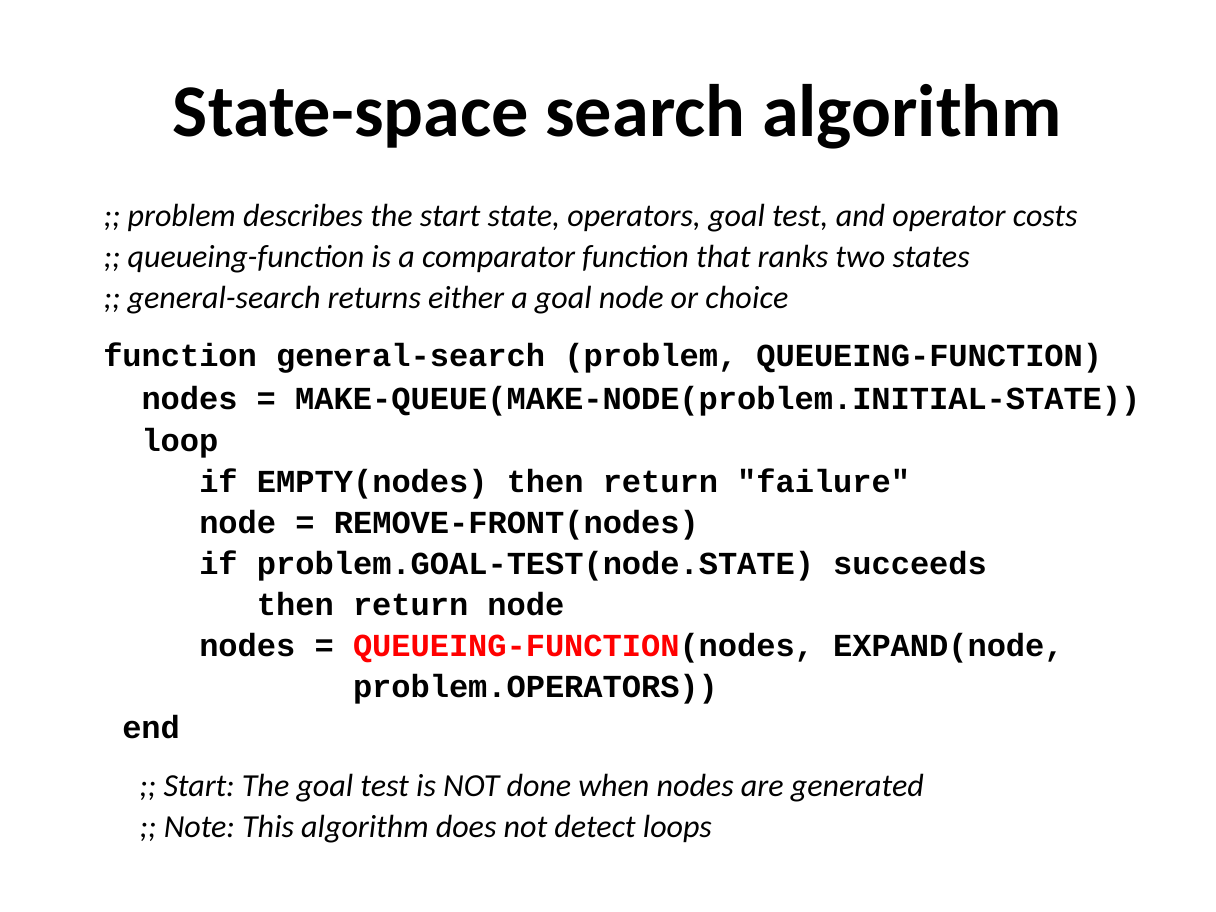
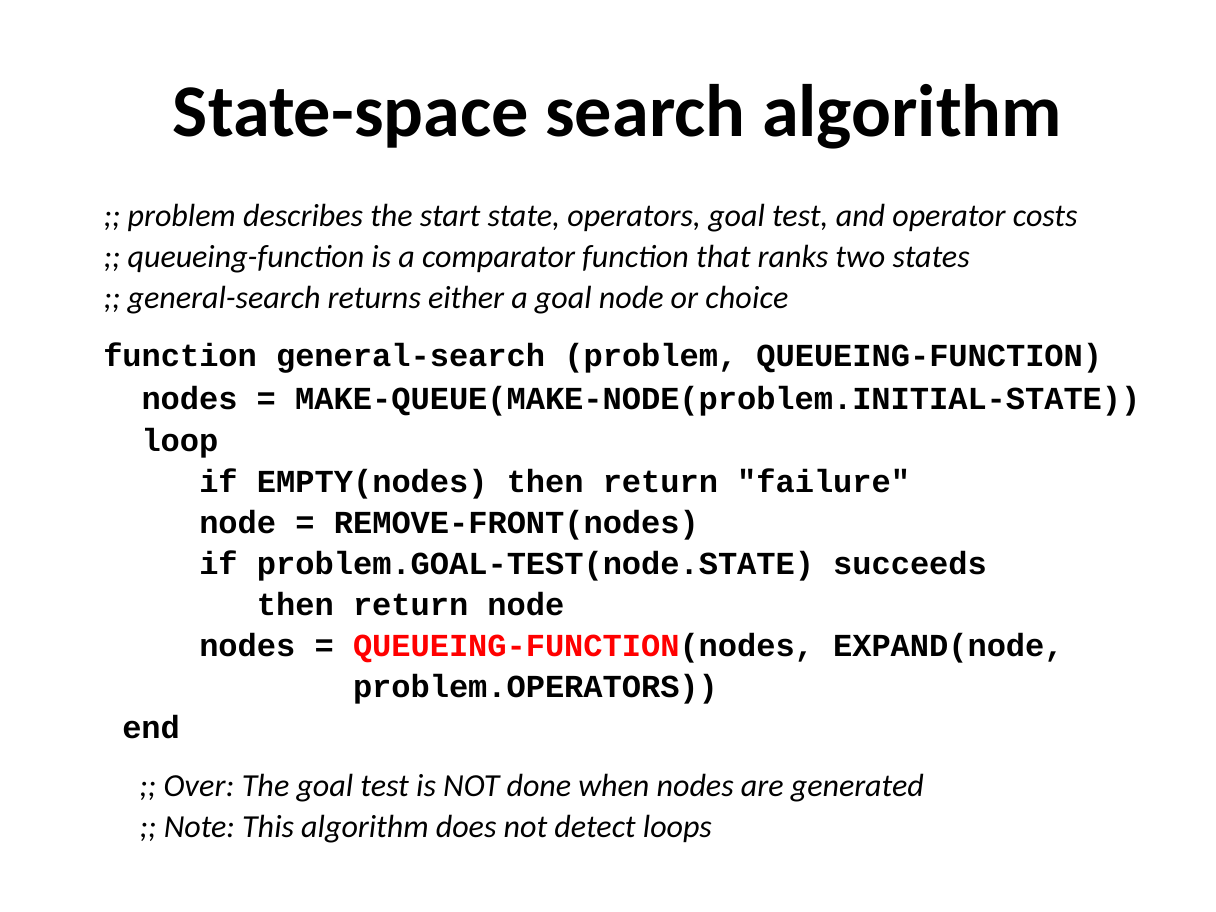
Start at (199, 786): Start -> Over
